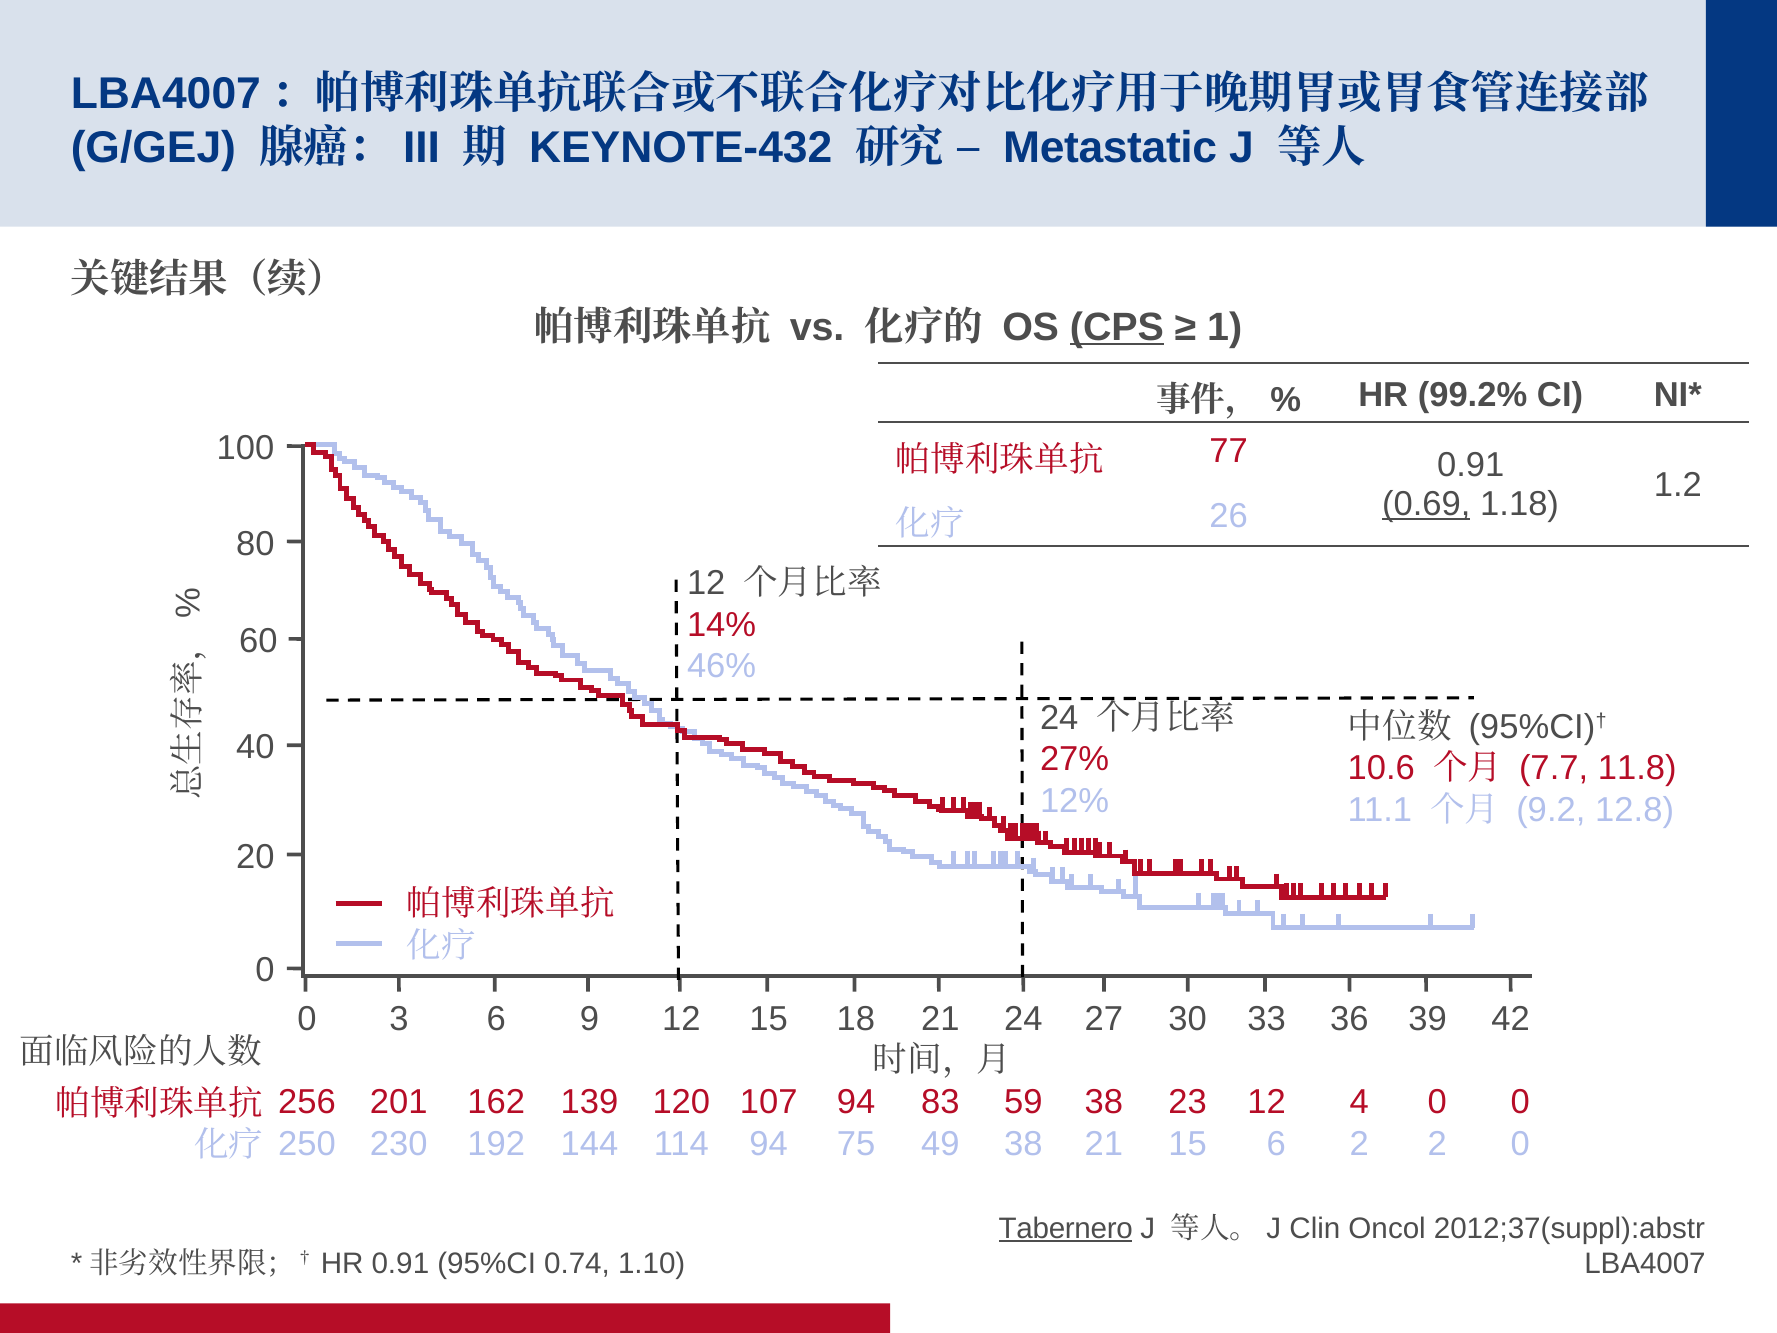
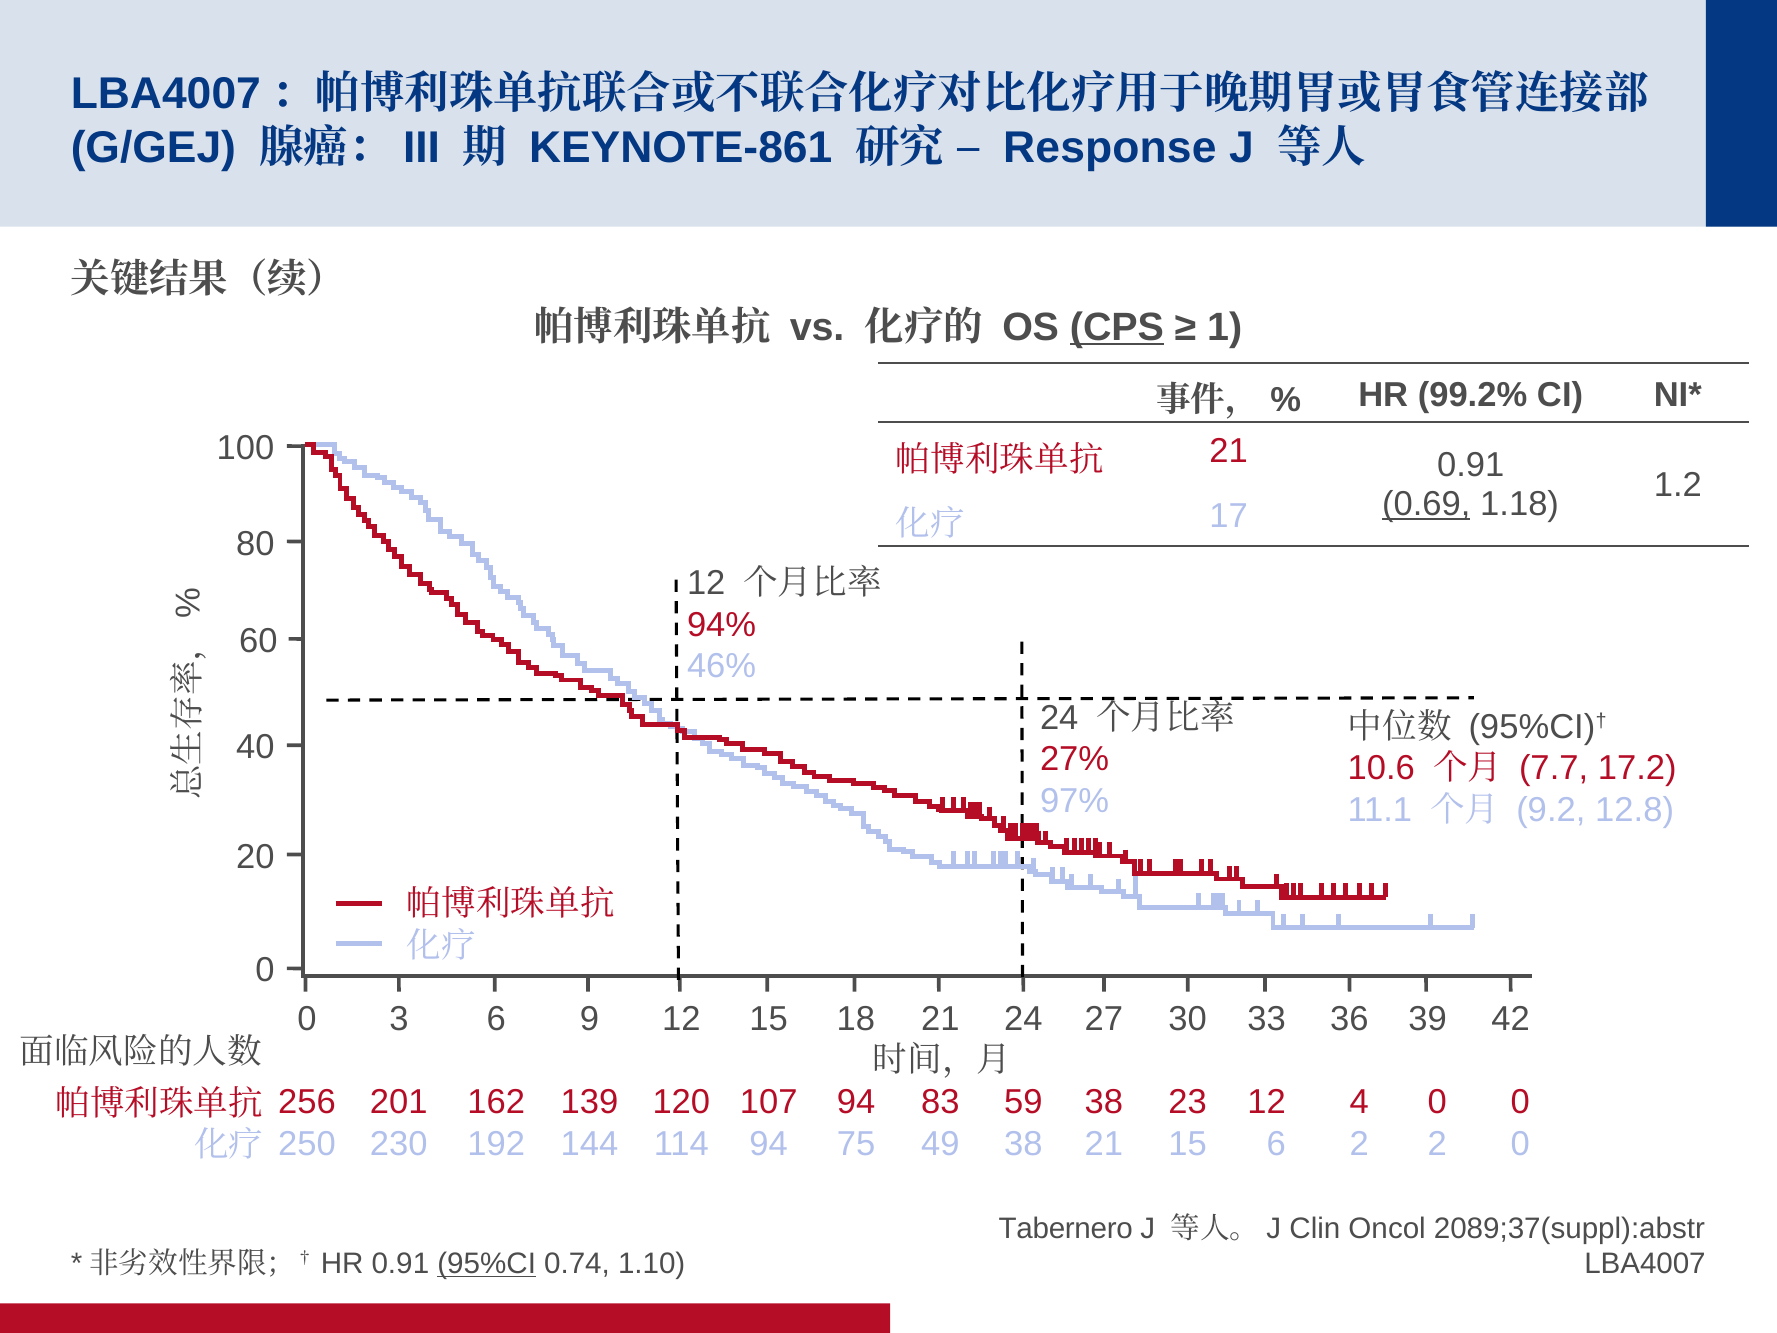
KEYNOTE-432: KEYNOTE-432 -> KEYNOTE-861
Metastatic: Metastatic -> Response
77 at (1229, 451): 77 -> 21
26: 26 -> 17
14%: 14% -> 94%
11.8: 11.8 -> 17.2
12%: 12% -> 97%
Tabernero underline: present -> none
2012;37(suppl):abstr: 2012;37(suppl):abstr -> 2089;37(suppl):abstr
95%CI underline: none -> present
